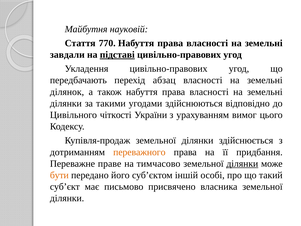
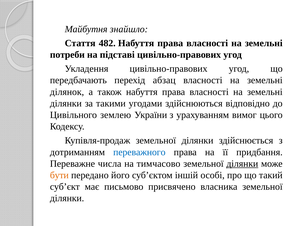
науковій: науковій -> знайшло
770: 770 -> 482
завдали: завдали -> потреби
підставі underline: present -> none
чіткості: чіткості -> землею
переважного colour: orange -> blue
праве: праве -> числа
